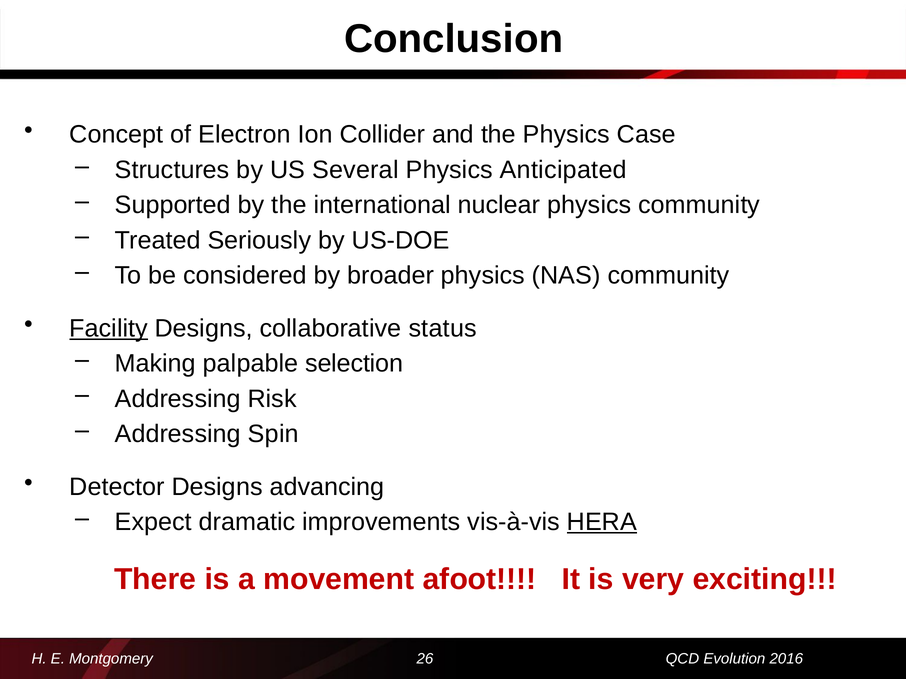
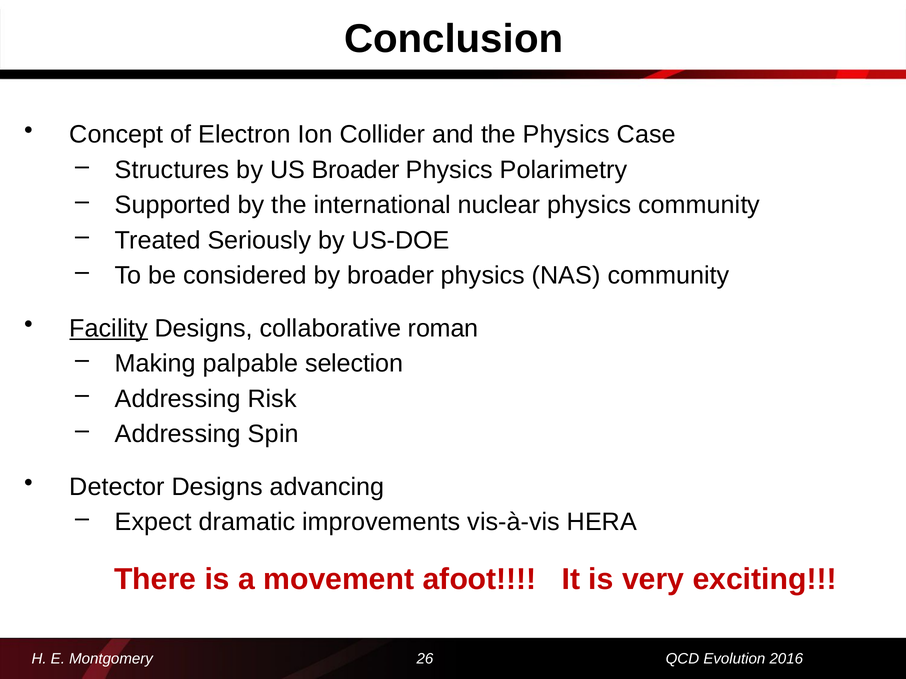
US Several: Several -> Broader
Anticipated: Anticipated -> Polarimetry
status: status -> roman
HERA underline: present -> none
